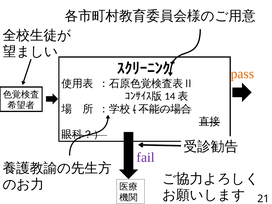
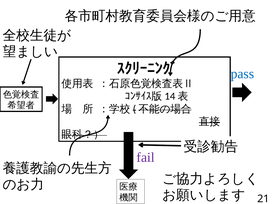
pass colour: orange -> blue
